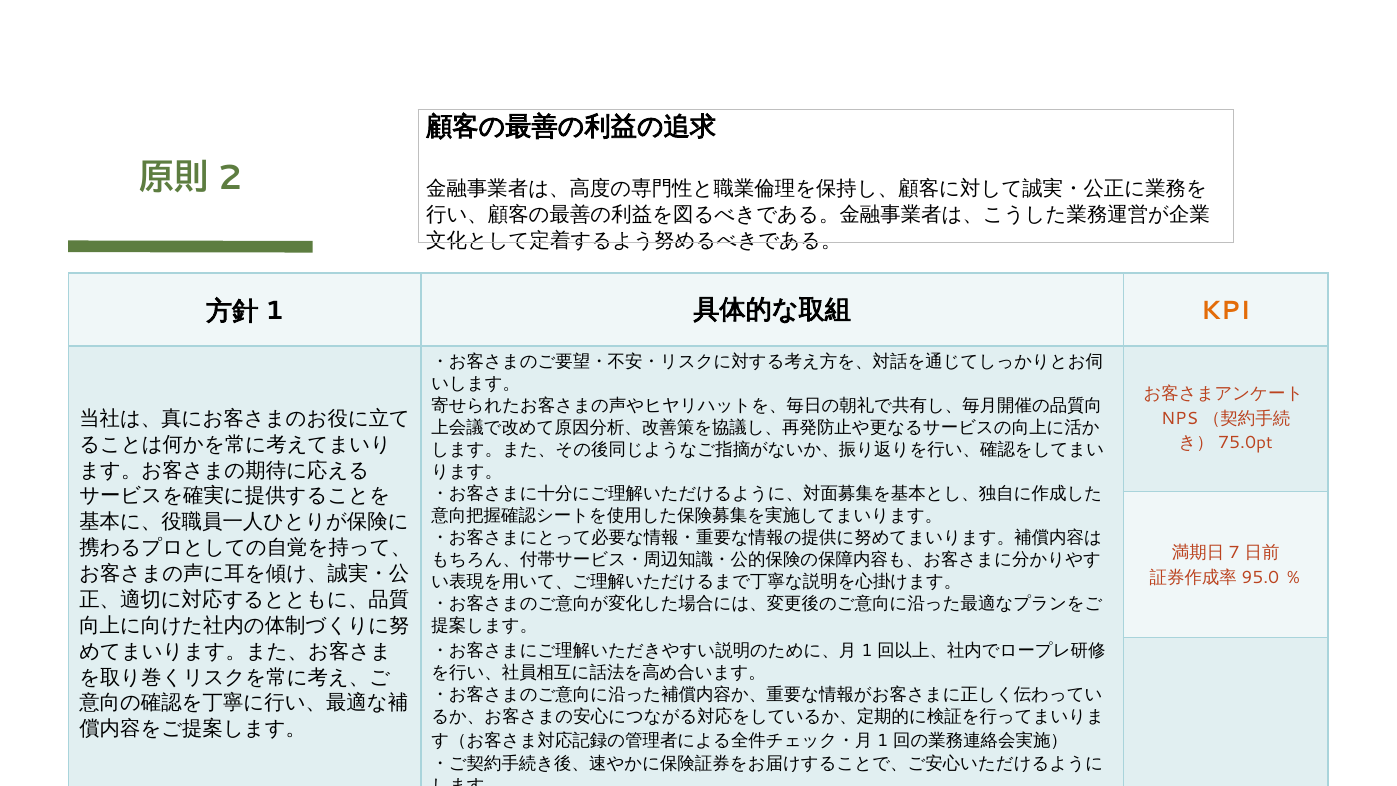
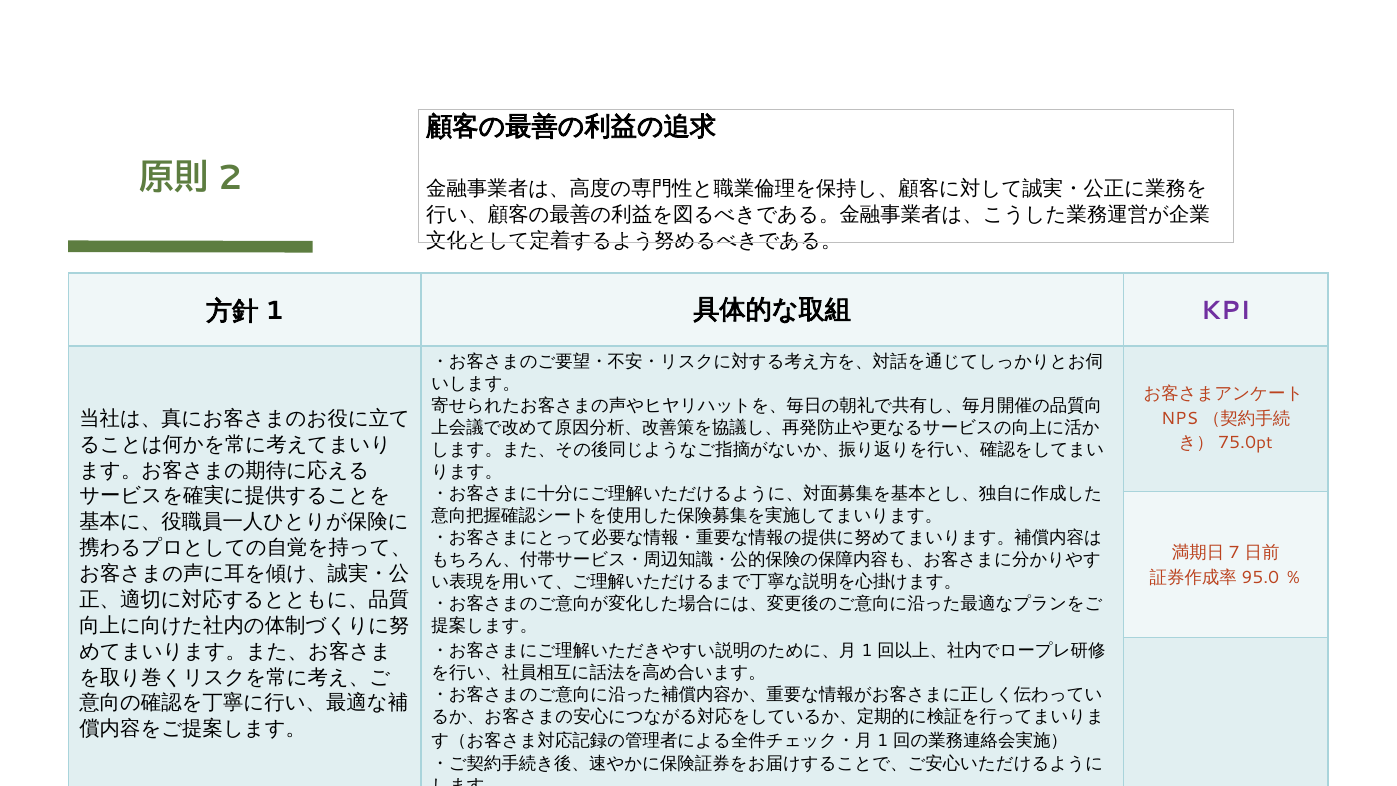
KPI colour: orange -> purple
